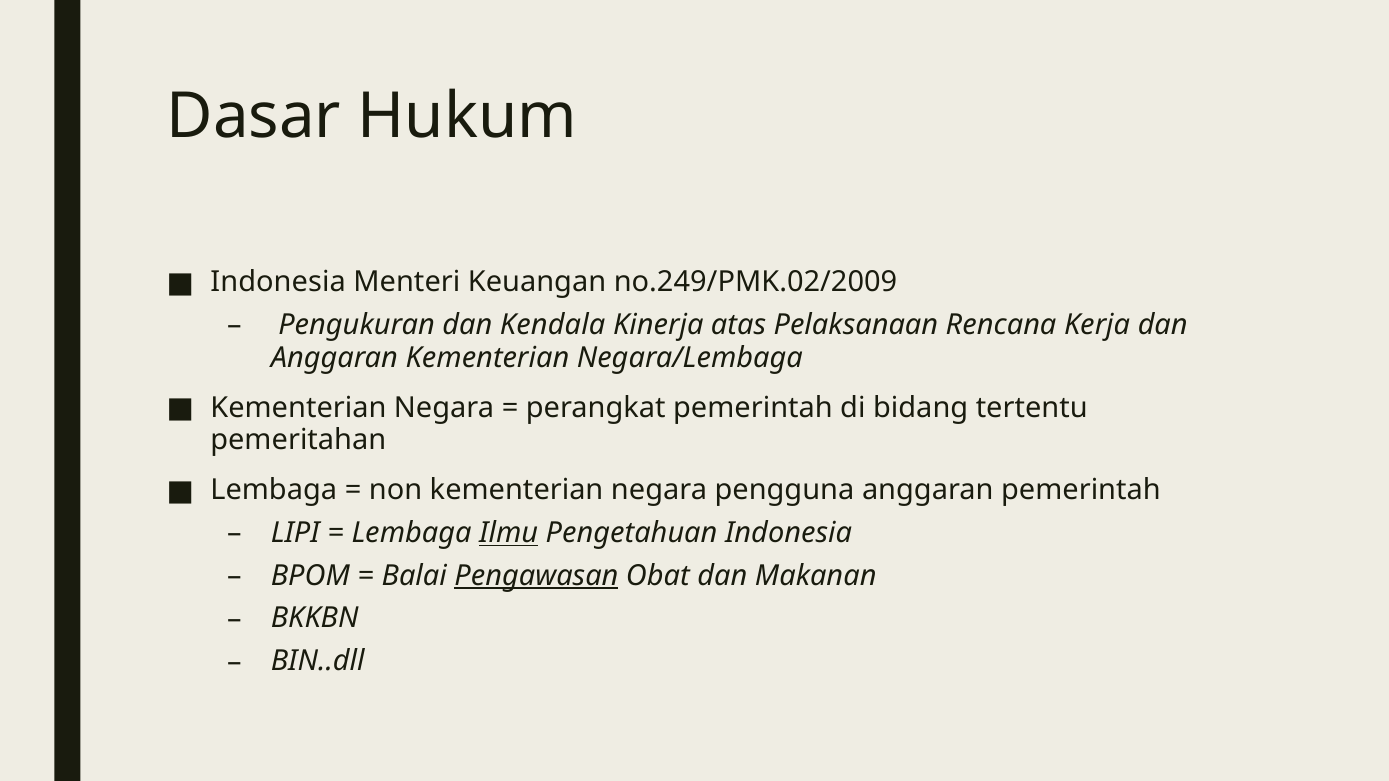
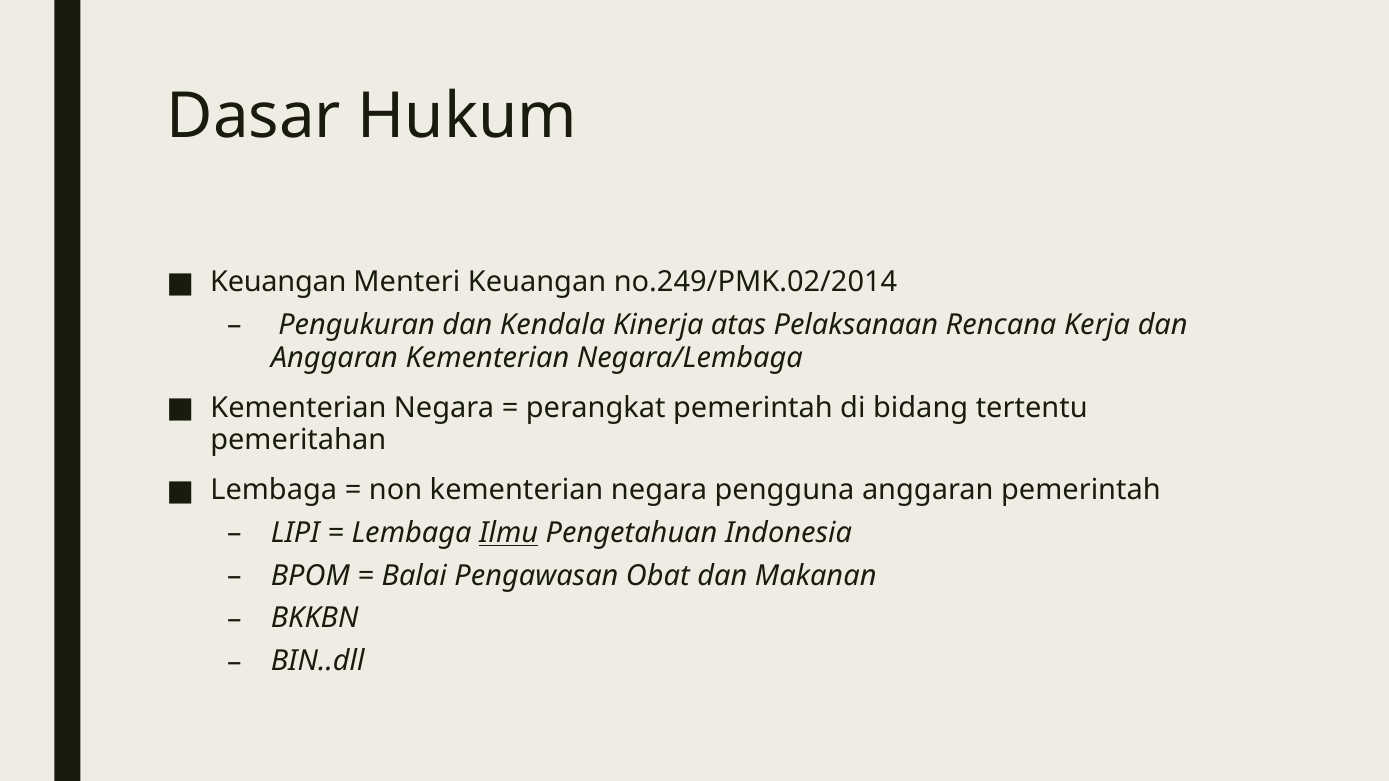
Indonesia at (278, 282): Indonesia -> Keuangan
no.249/PMK.02/2009: no.249/PMK.02/2009 -> no.249/PMK.02/2014
Pengawasan underline: present -> none
